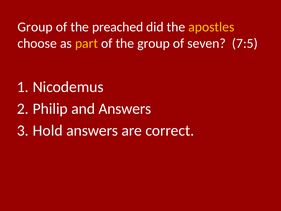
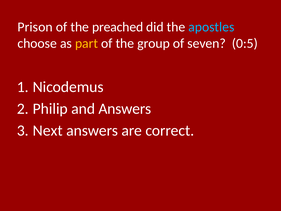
Group at (35, 27): Group -> Prison
apostles colour: yellow -> light blue
7:5: 7:5 -> 0:5
Hold: Hold -> Next
